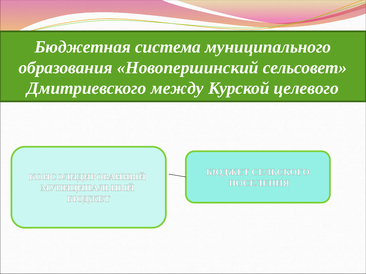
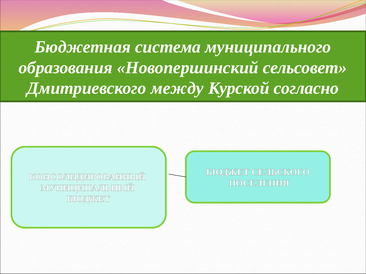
целевого: целевого -> согласно
